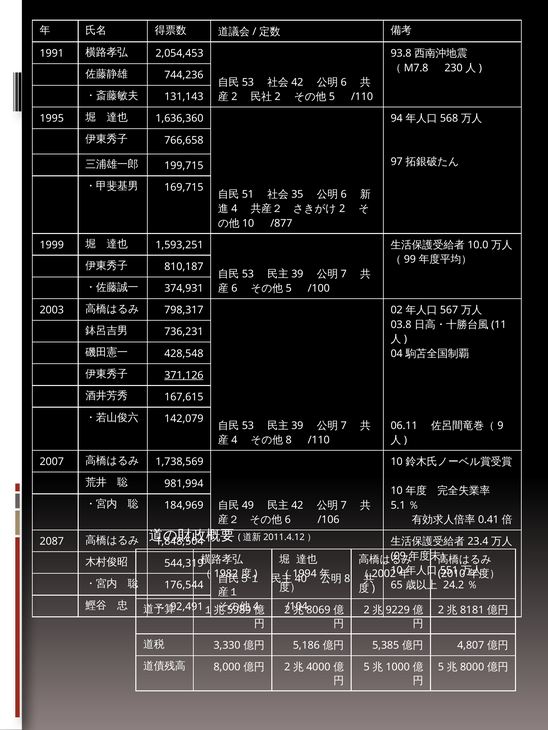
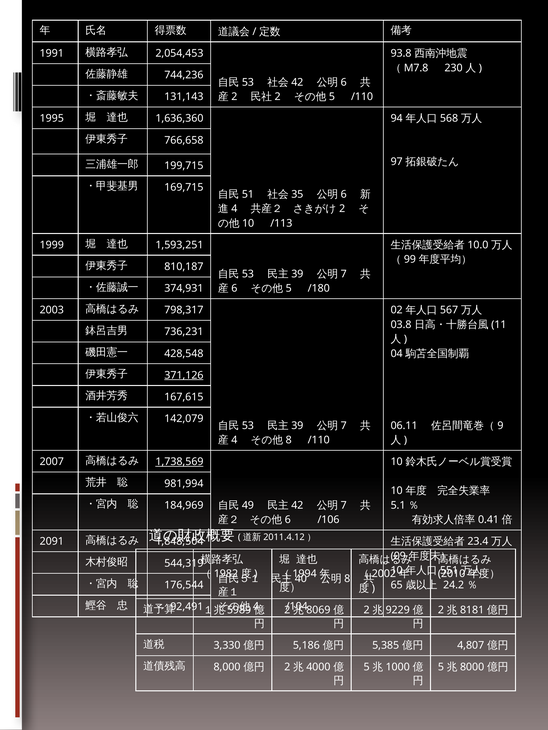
/877: /877 -> /113
/100: /100 -> /180
1,738,569 underline: none -> present
2087: 2087 -> 2091
